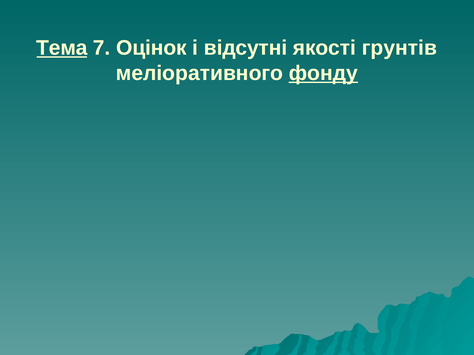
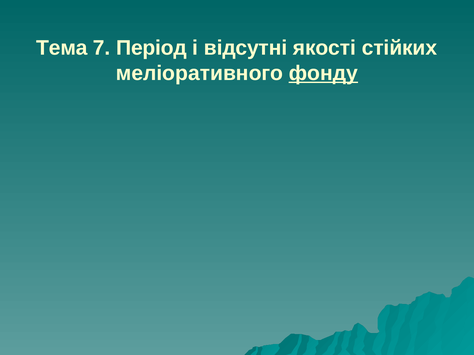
Тема underline: present -> none
Оцінок: Оцінок -> Період
грунтів: грунтів -> стійких
